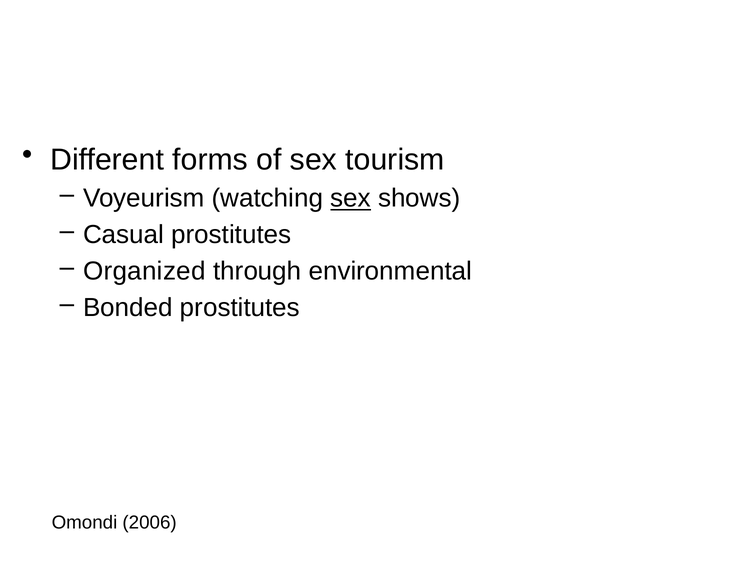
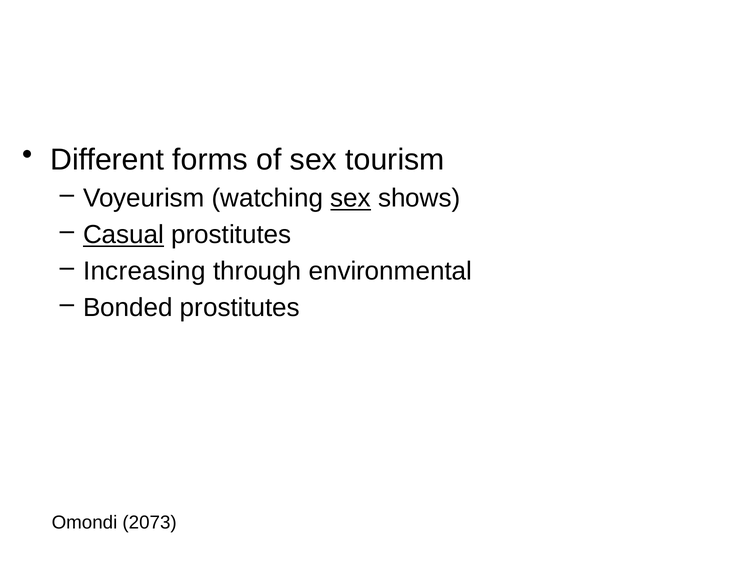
Casual underline: none -> present
Organized: Organized -> Increasing
2006: 2006 -> 2073
